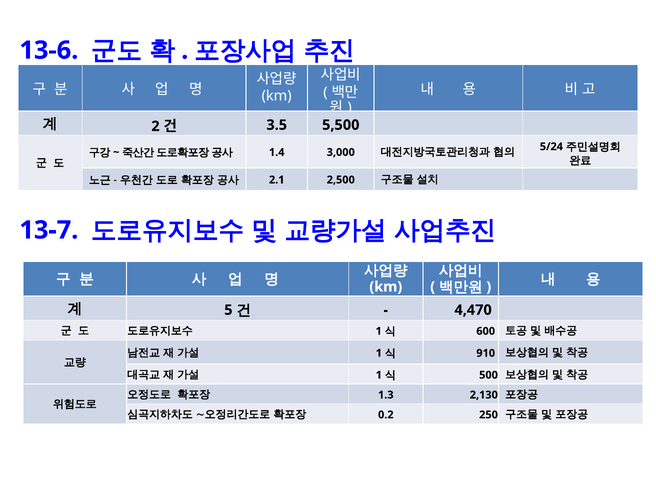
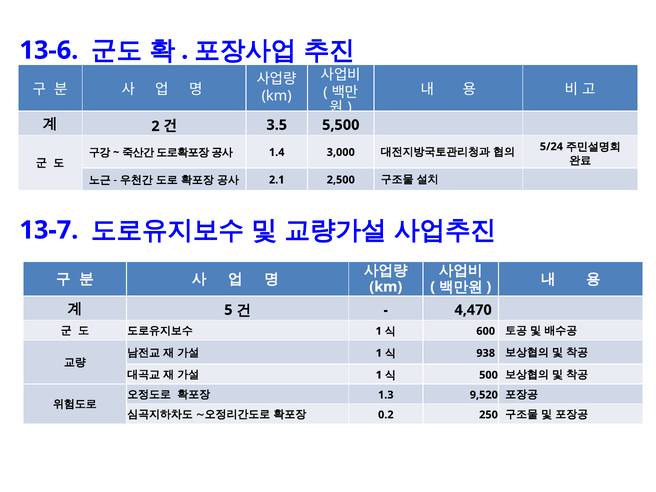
910: 910 -> 938
2,130: 2,130 -> 9,520
